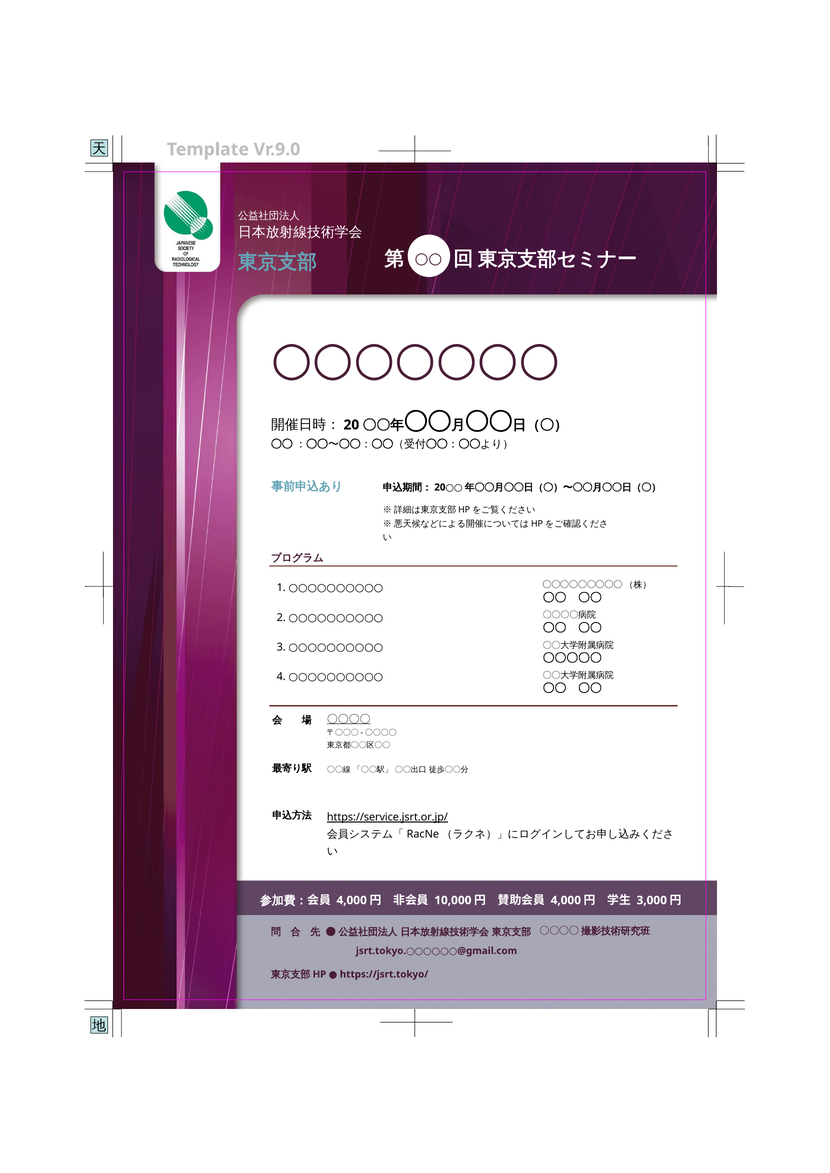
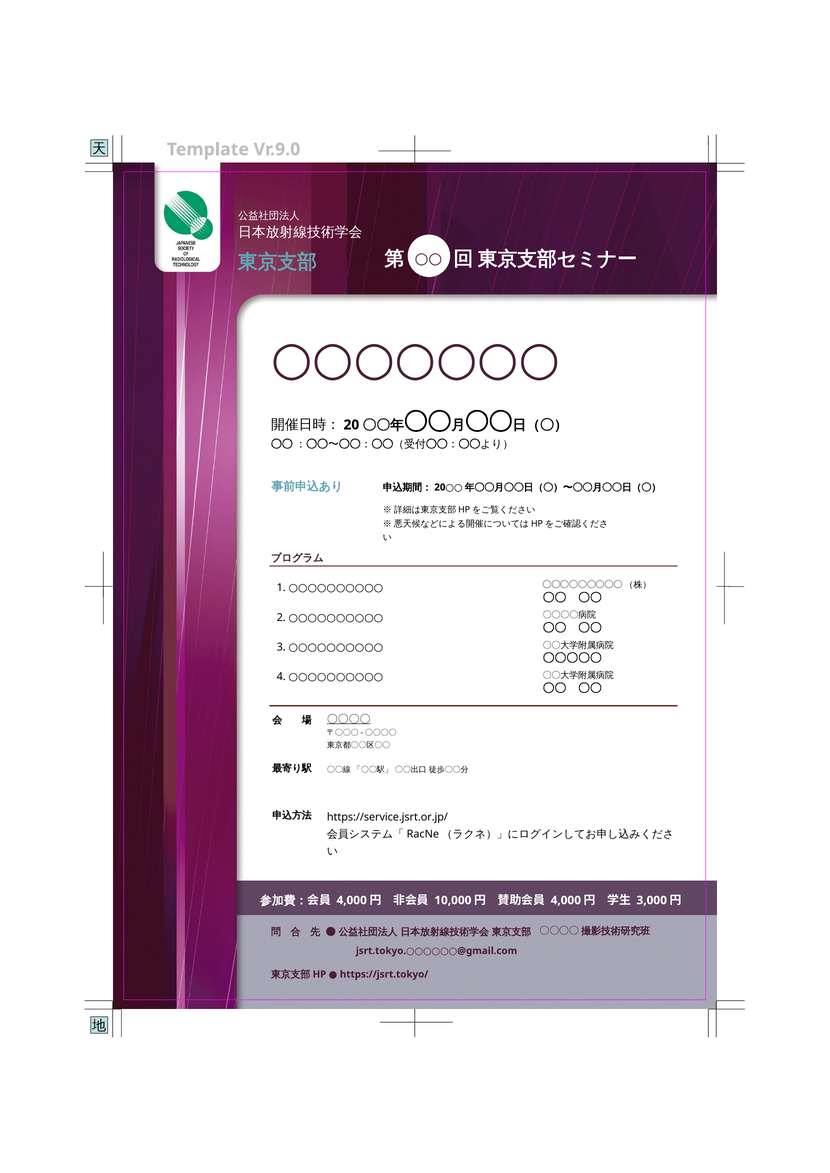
https://service.jsrt.or.jp/ underline: present -> none
